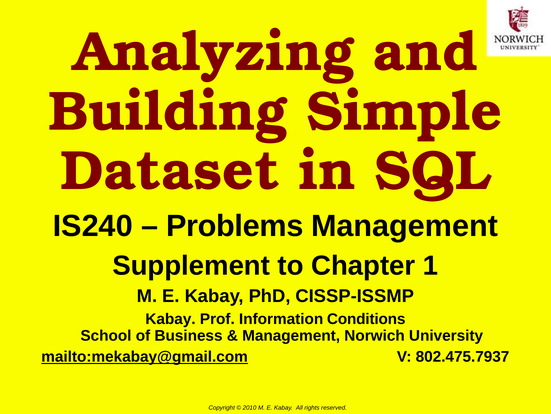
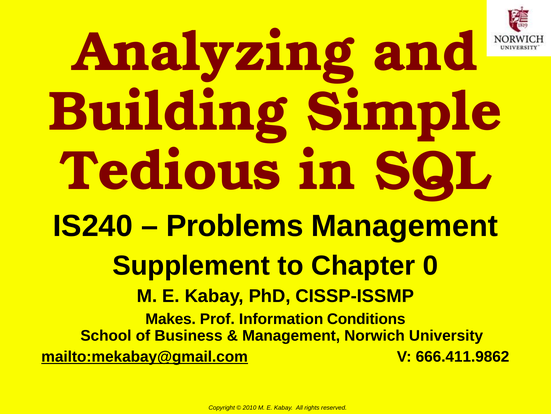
Dataset: Dataset -> Tedious
1: 1 -> 0
Kabay at (171, 318): Kabay -> Makes
802.475.7937: 802.475.7937 -> 666.411.9862
